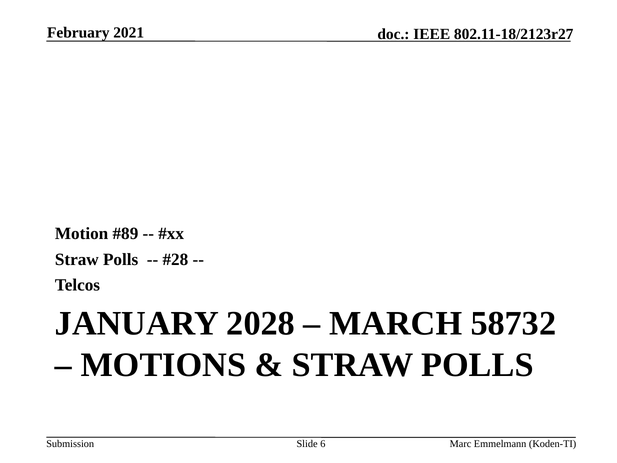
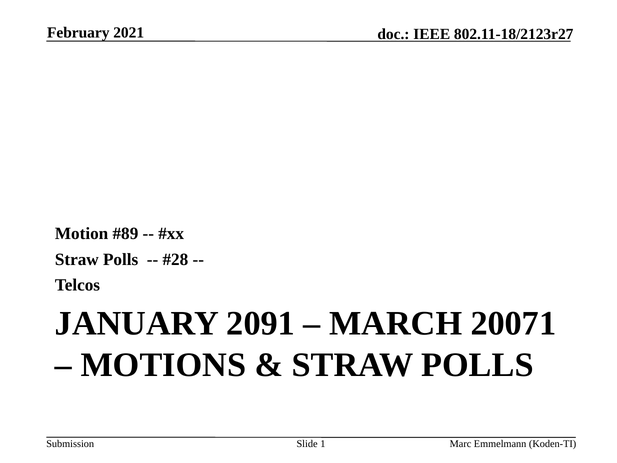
2028: 2028 -> 2091
58732: 58732 -> 20071
6: 6 -> 1
